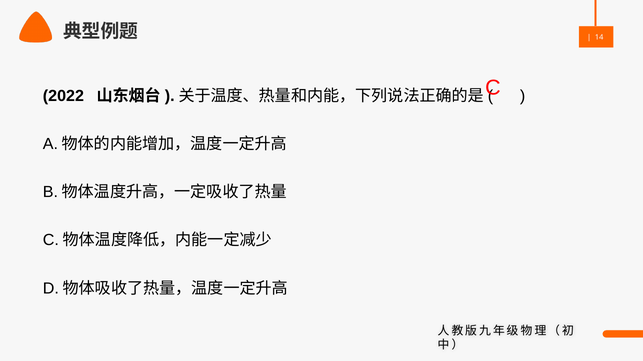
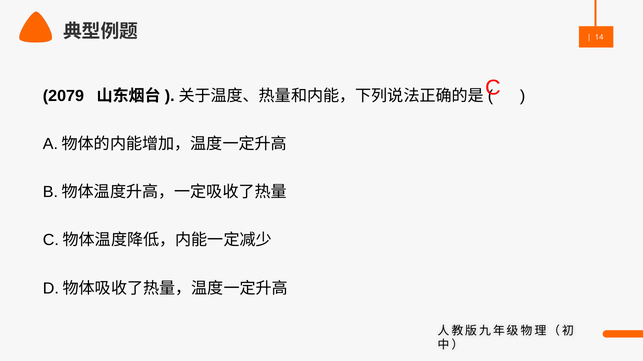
2022: 2022 -> 2079
